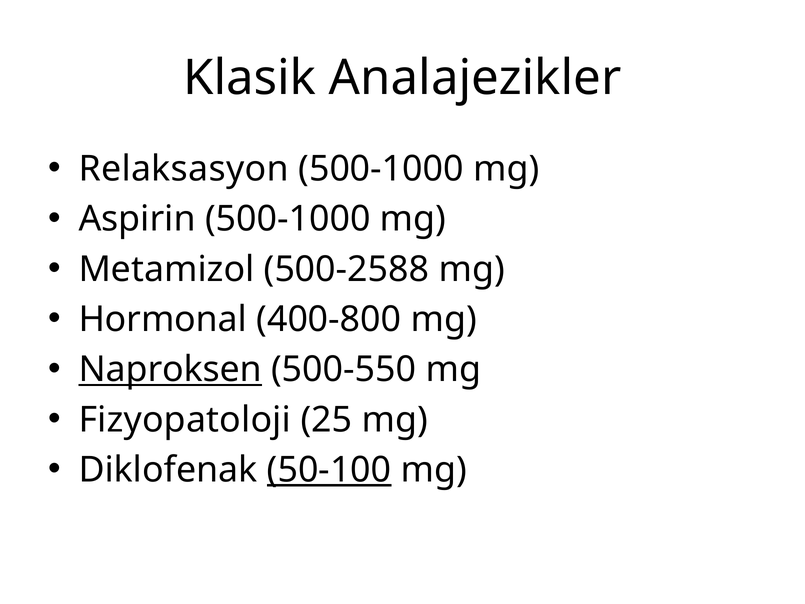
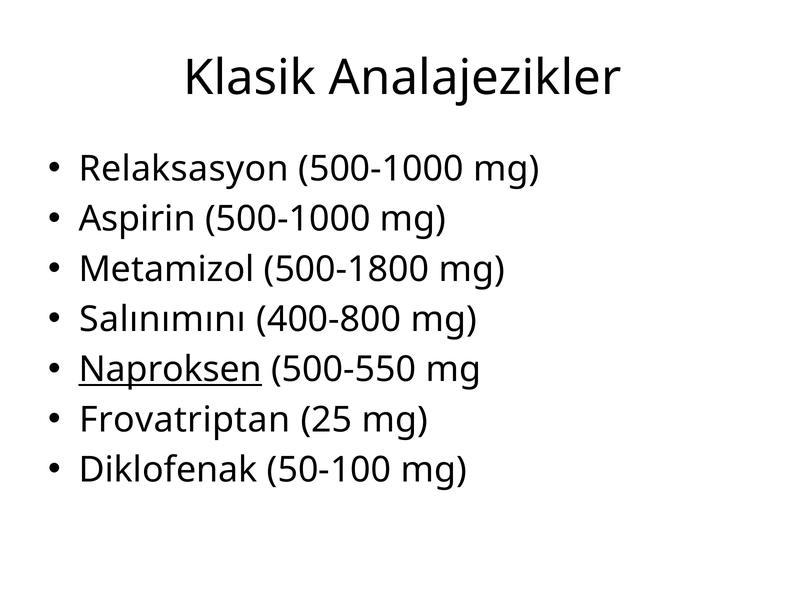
500-2588: 500-2588 -> 500-1800
Hormonal: Hormonal -> Salınımını
Fizyopatoloji: Fizyopatoloji -> Frovatriptan
50-100 underline: present -> none
